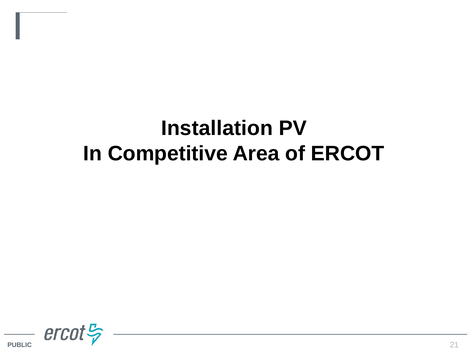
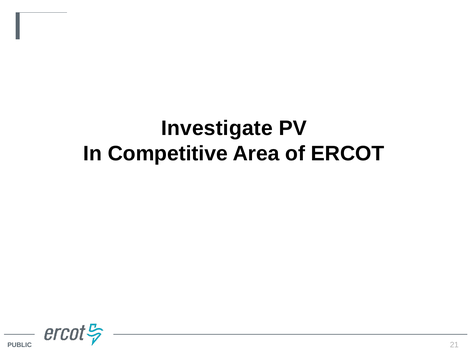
Installation: Installation -> Investigate
